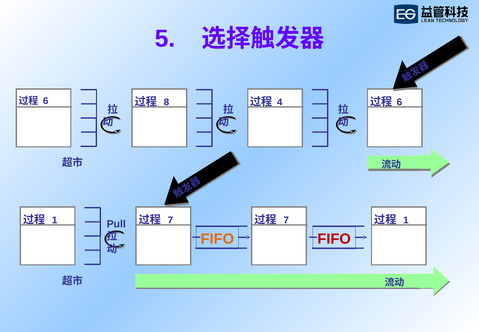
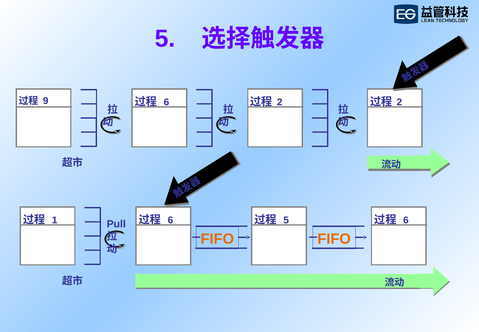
6 at (46, 101): 6 -> 9
8 at (166, 102): 8 -> 6
4 at (280, 102): 4 -> 2
6 at (399, 102): 6 -> 2
7 at (170, 220): 7 -> 6
7 at (286, 220): 7 -> 5
1 at (406, 220): 1 -> 6
FIFO at (334, 239) colour: red -> orange
